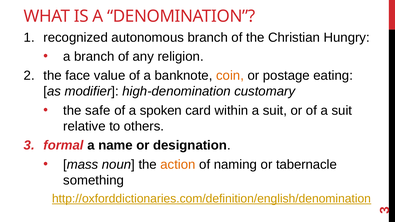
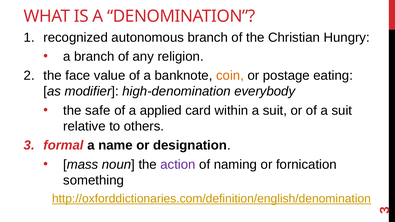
customary: customary -> everybody
spoken: spoken -> applied
action colour: orange -> purple
tabernacle: tabernacle -> fornication
